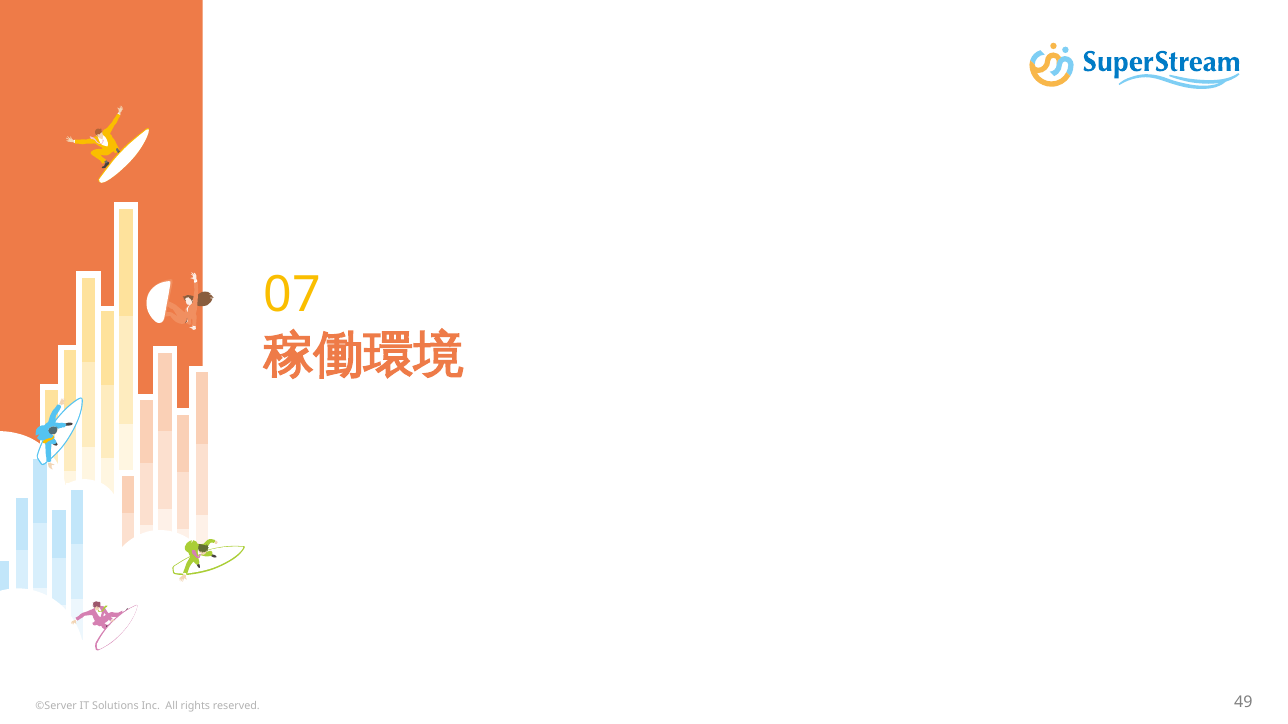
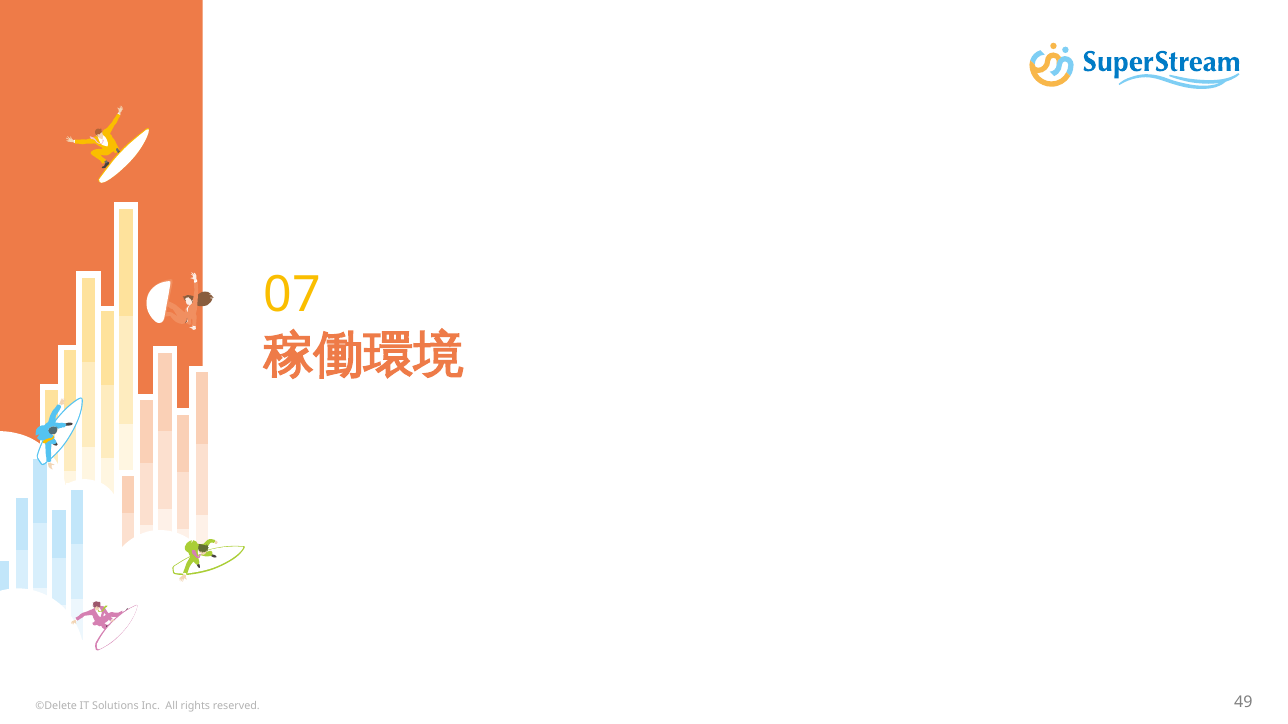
©Server: ©Server -> ©Delete
